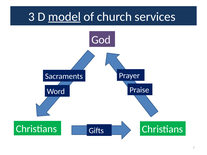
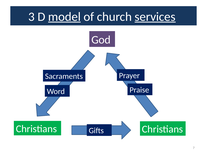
services underline: none -> present
